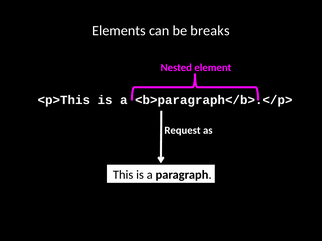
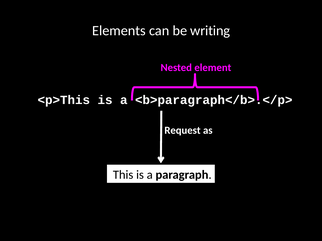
breaks: breaks -> writing
